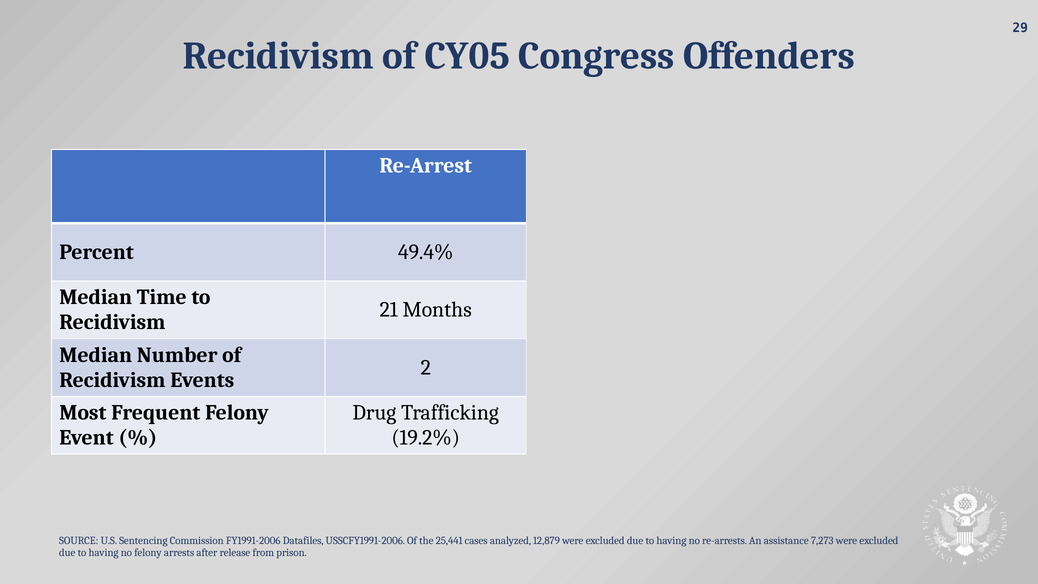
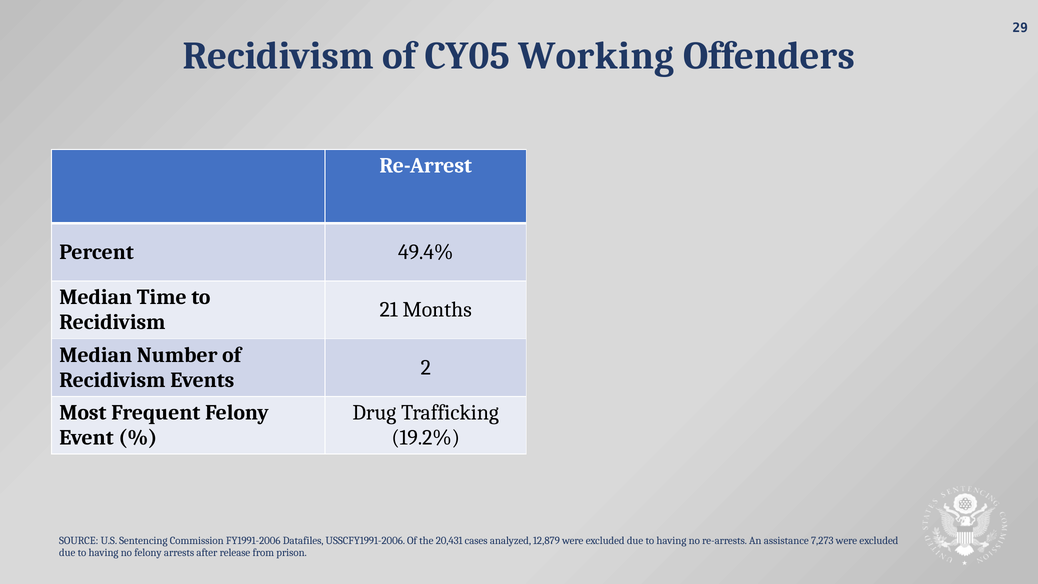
Congress: Congress -> Working
25,441: 25,441 -> 20,431
